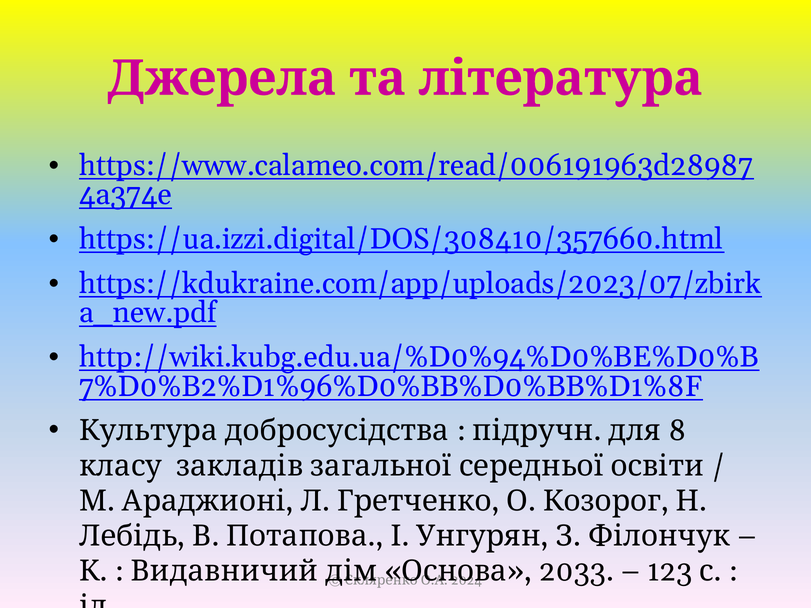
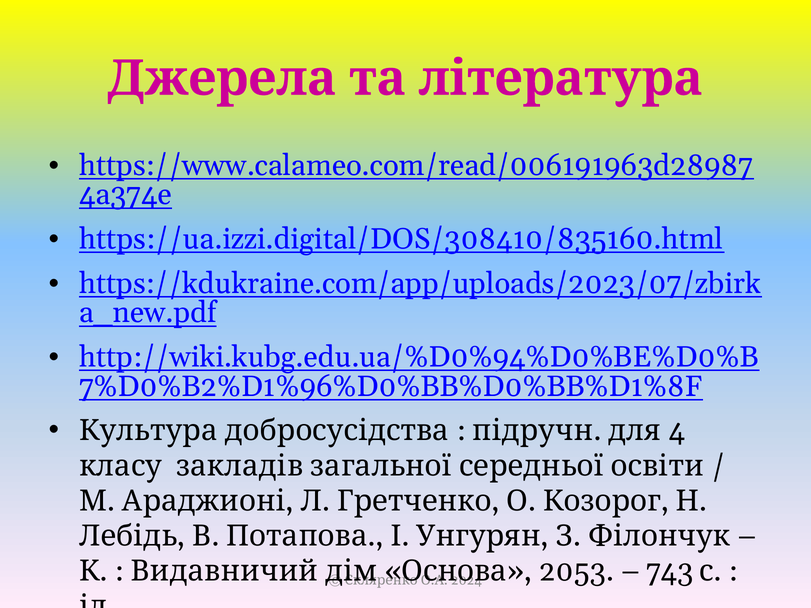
https://ua.izzi.digital/DOS/308410/357660.html: https://ua.izzi.digital/DOS/308410/357660.html -> https://ua.izzi.digital/DOS/308410/835160.html
8: 8 -> 4
2033: 2033 -> 2053
123: 123 -> 743
